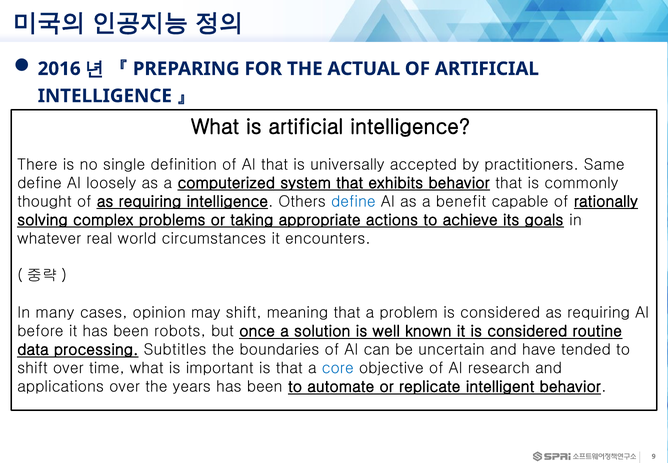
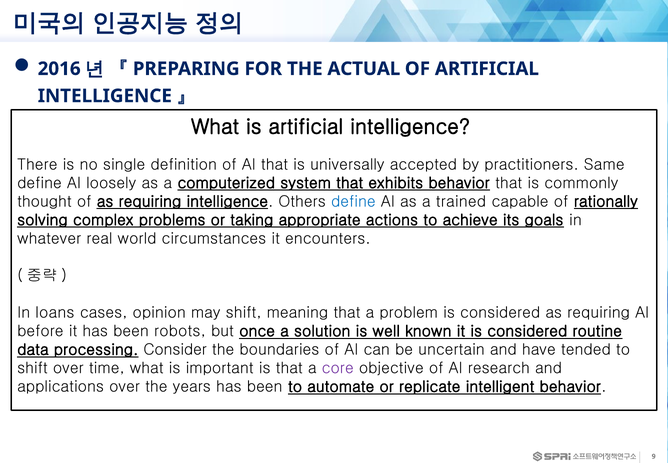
benefit: benefit -> trained
many: many -> loans
Subtitles: Subtitles -> Consider
core colour: blue -> purple
